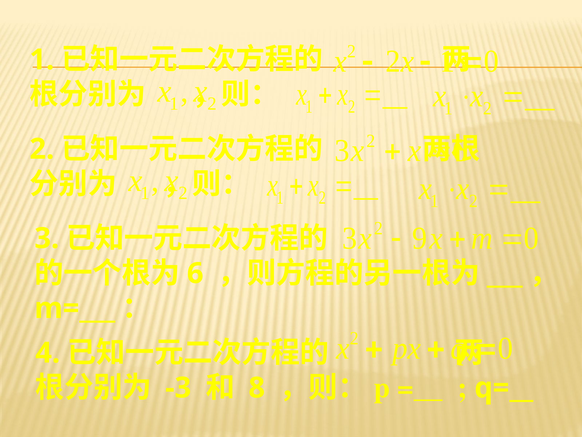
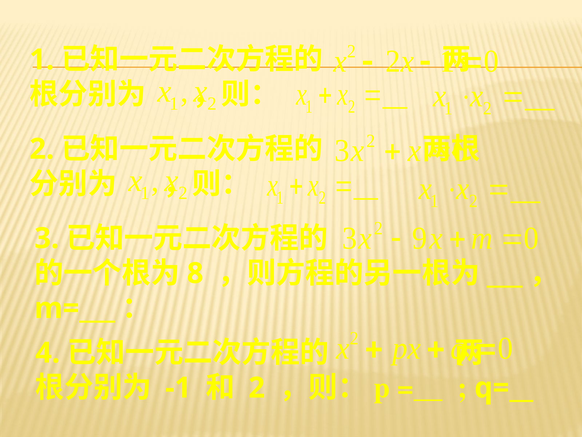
6 at (195, 273): 6 -> 8
-3: -3 -> -1
8 at (257, 387): 8 -> 2
